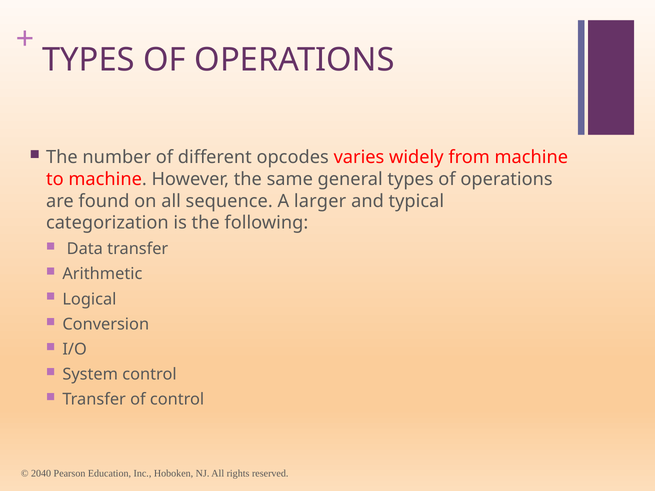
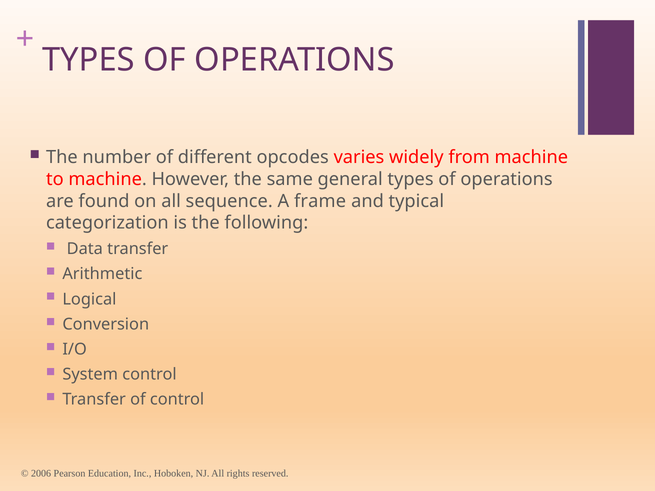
larger: larger -> frame
2040: 2040 -> 2006
